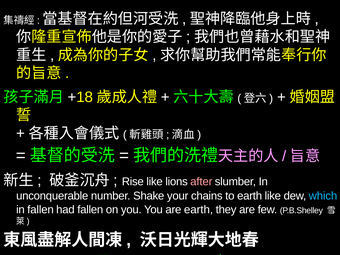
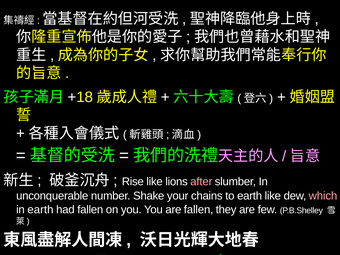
which colour: light blue -> pink
in fallen: fallen -> earth
are earth: earth -> fallen
